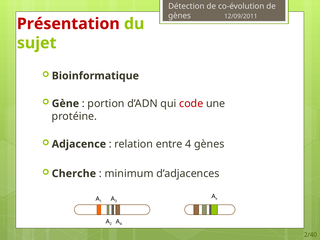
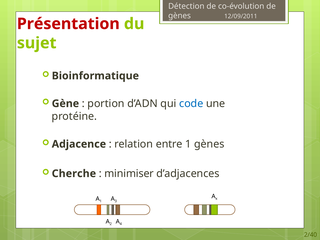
code colour: red -> blue
entre 4: 4 -> 1
minimum: minimum -> minimiser
